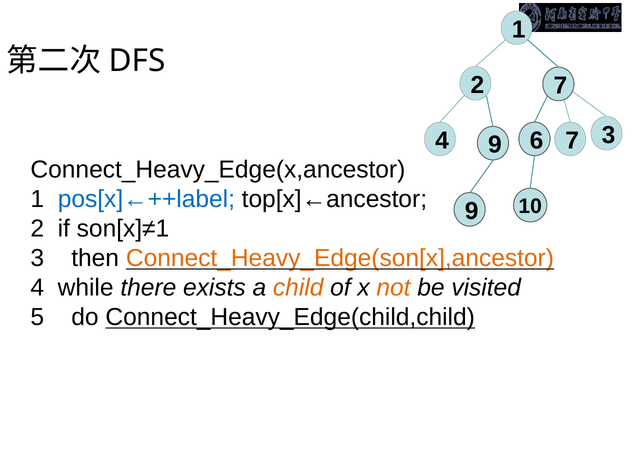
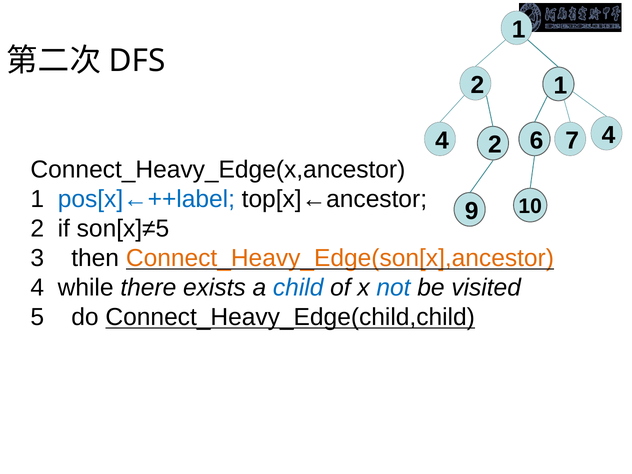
2 7: 7 -> 1
4 9: 9 -> 2
7 3: 3 -> 4
son[x]≠1: son[x]≠1 -> son[x]≠5
child colour: orange -> blue
not colour: orange -> blue
